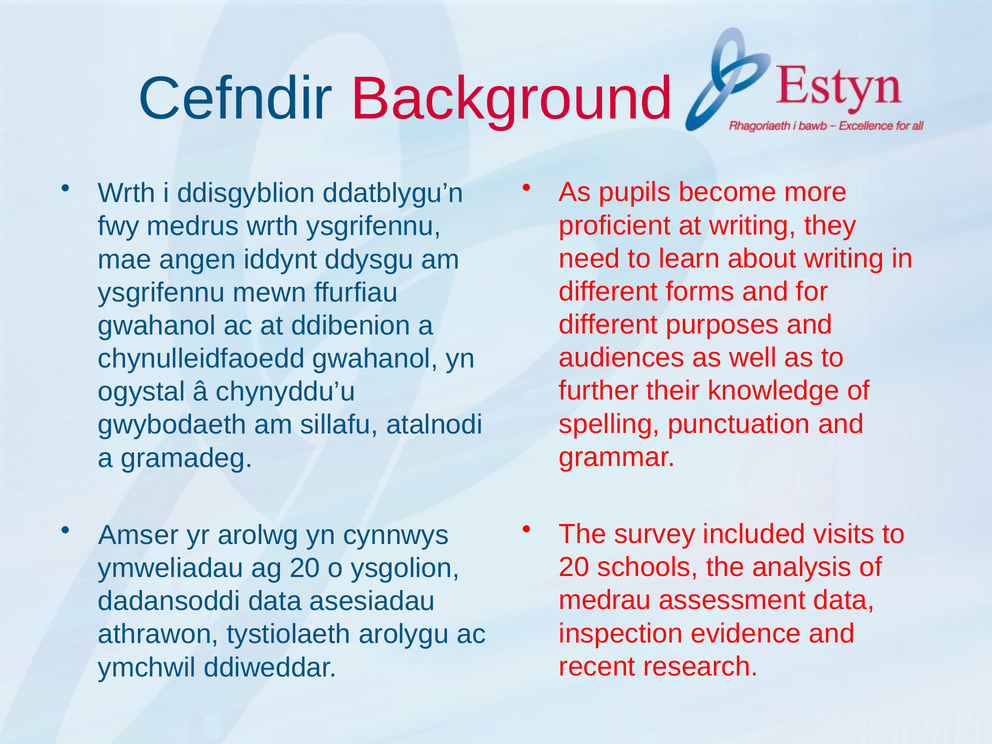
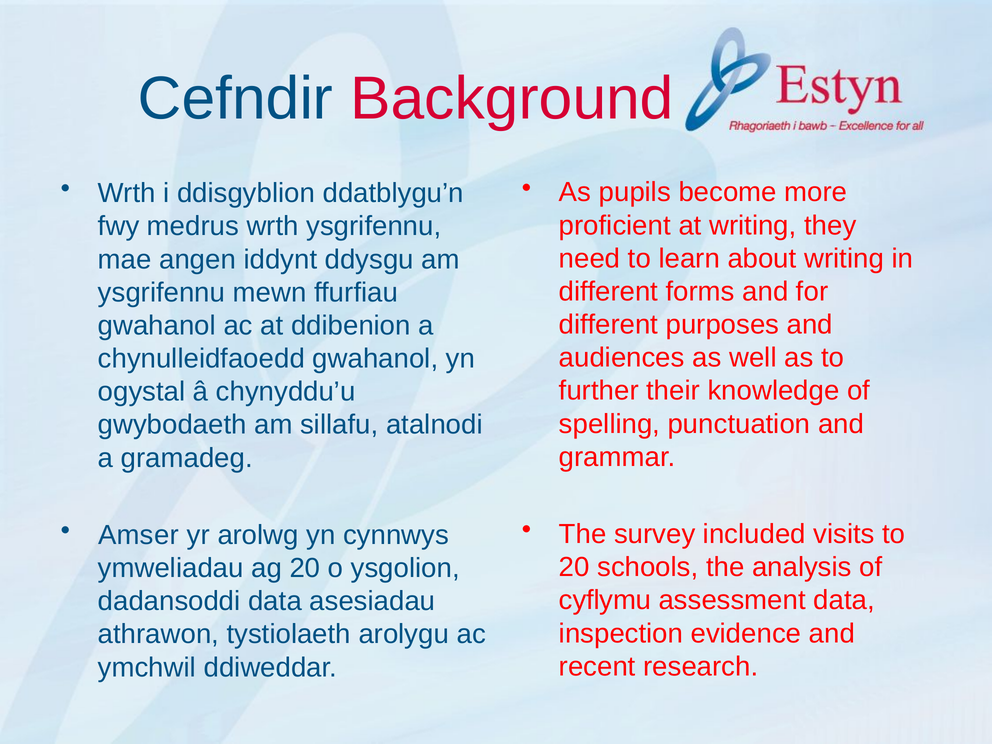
medrau: medrau -> cyflymu
